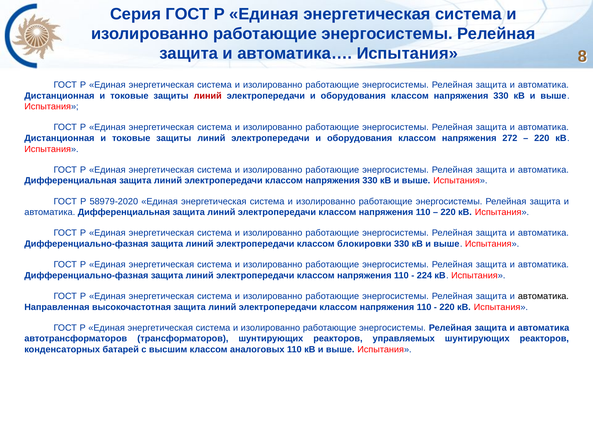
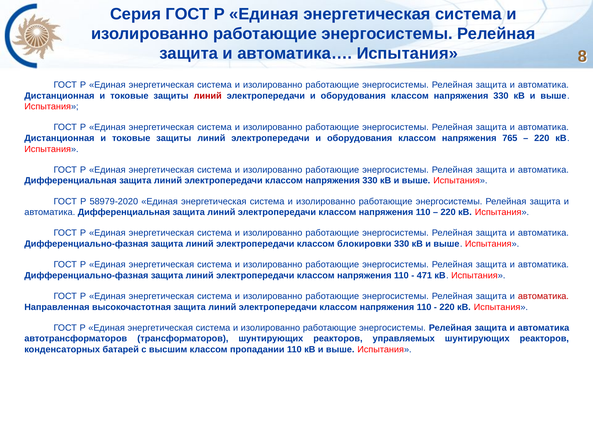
272: 272 -> 765
224: 224 -> 471
автоматика at (543, 297) colour: black -> red
аналоговых: аналоговых -> пропадании
